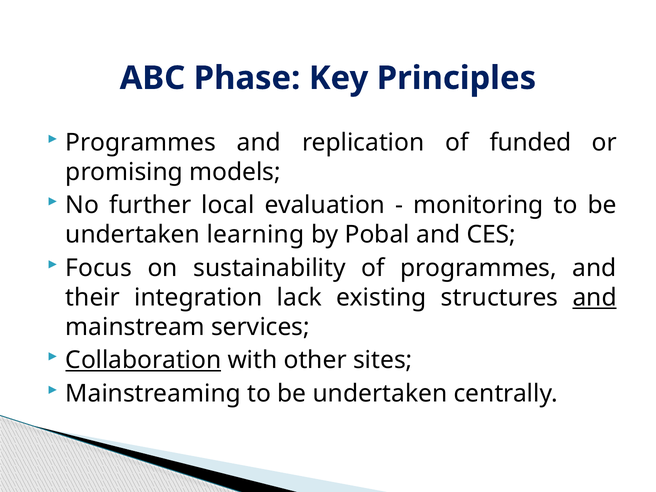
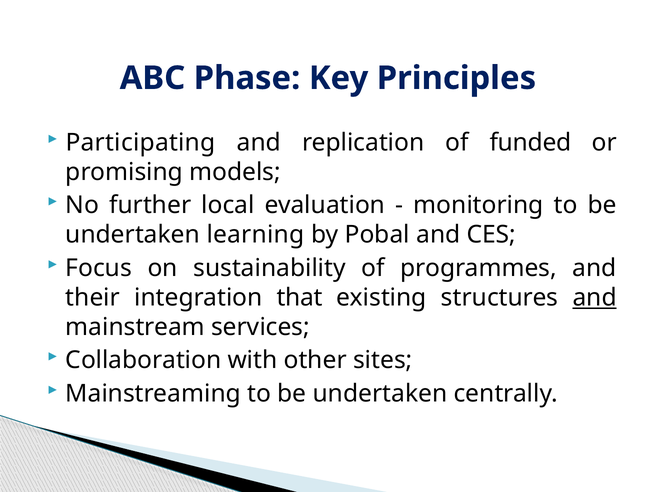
Programmes at (141, 142): Programmes -> Participating
lack: lack -> that
Collaboration underline: present -> none
